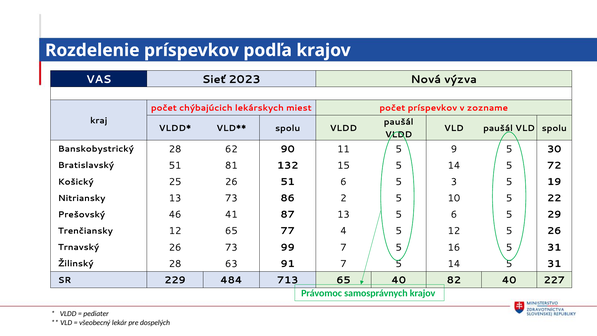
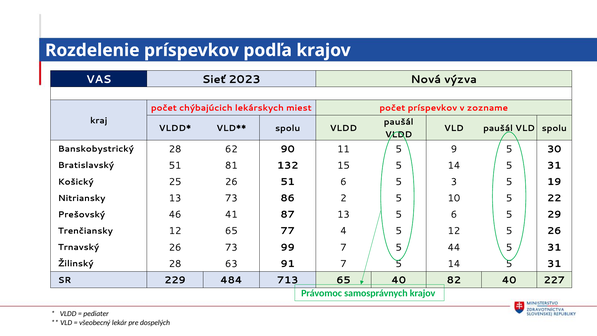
72 at (554, 165): 72 -> 31
16: 16 -> 44
